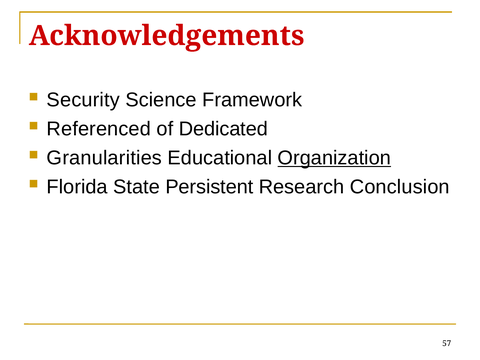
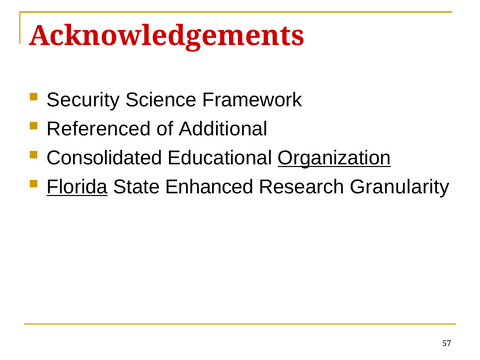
Dedicated: Dedicated -> Additional
Granularities: Granularities -> Consolidated
Florida underline: none -> present
Persistent: Persistent -> Enhanced
Conclusion: Conclusion -> Granularity
